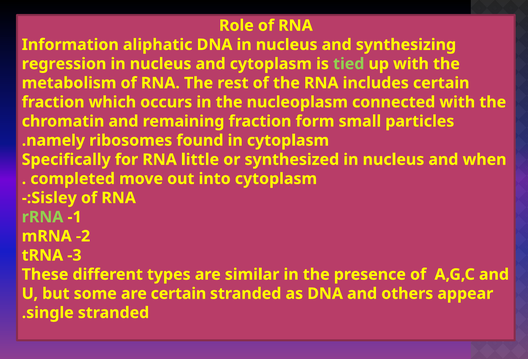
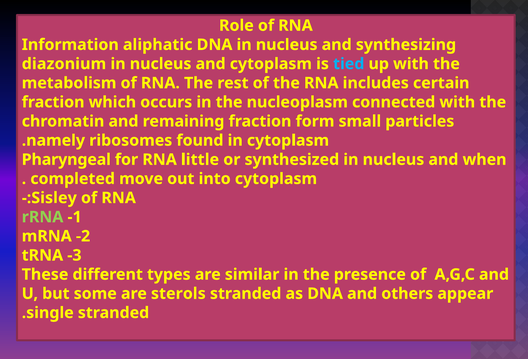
regression: regression -> diazonium
tied colour: light green -> light blue
Specifically: Specifically -> Pharyngeal
are certain: certain -> sterols
